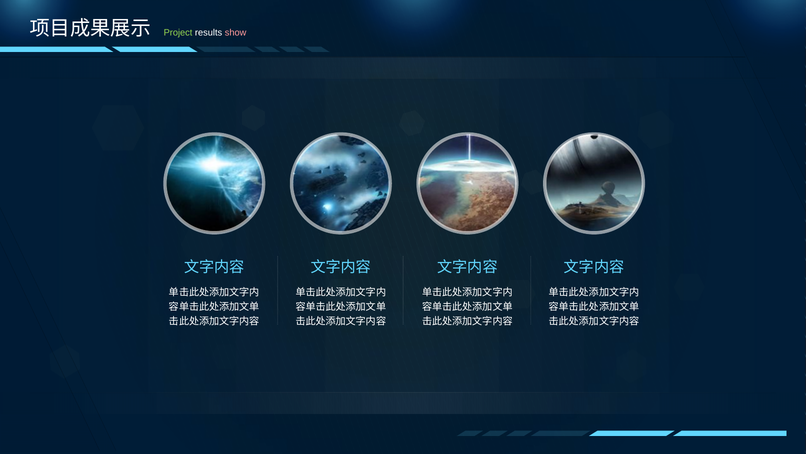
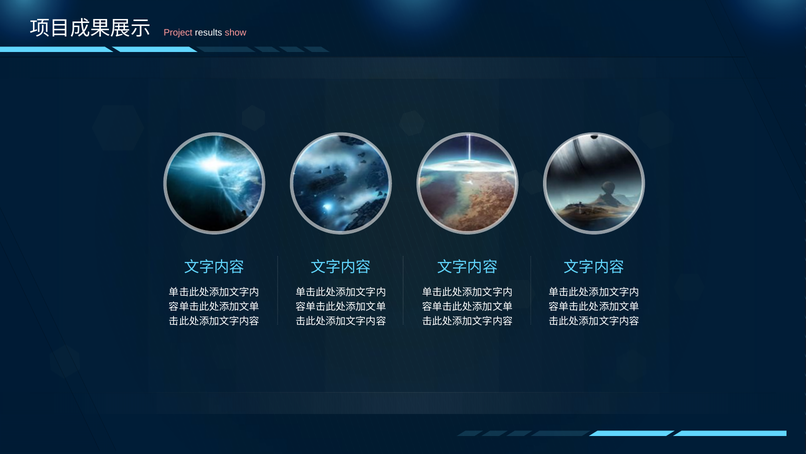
Project colour: light green -> pink
